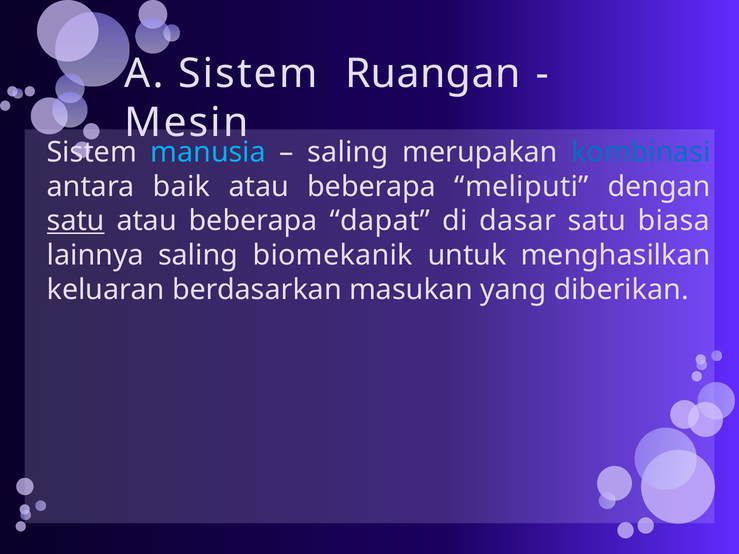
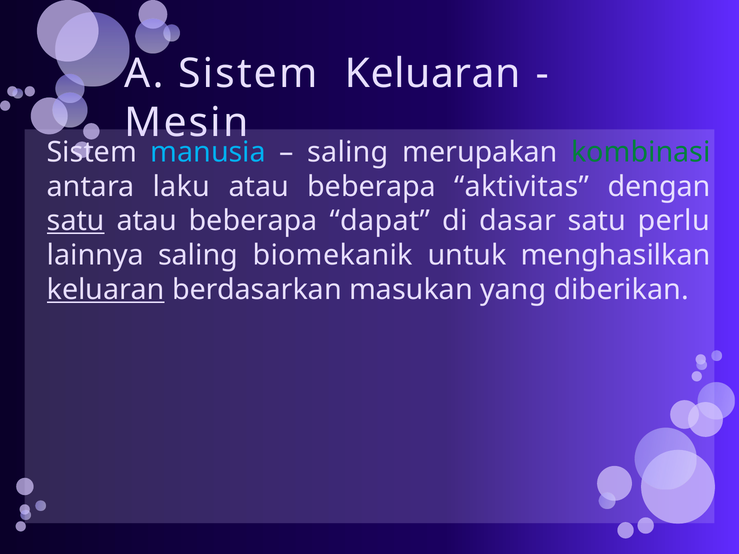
Sistem Ruangan: Ruangan -> Keluaran
kombinasi colour: blue -> green
baik: baik -> laku
meliputi: meliputi -> aktivitas
biasa: biasa -> perlu
keluaran at (106, 290) underline: none -> present
